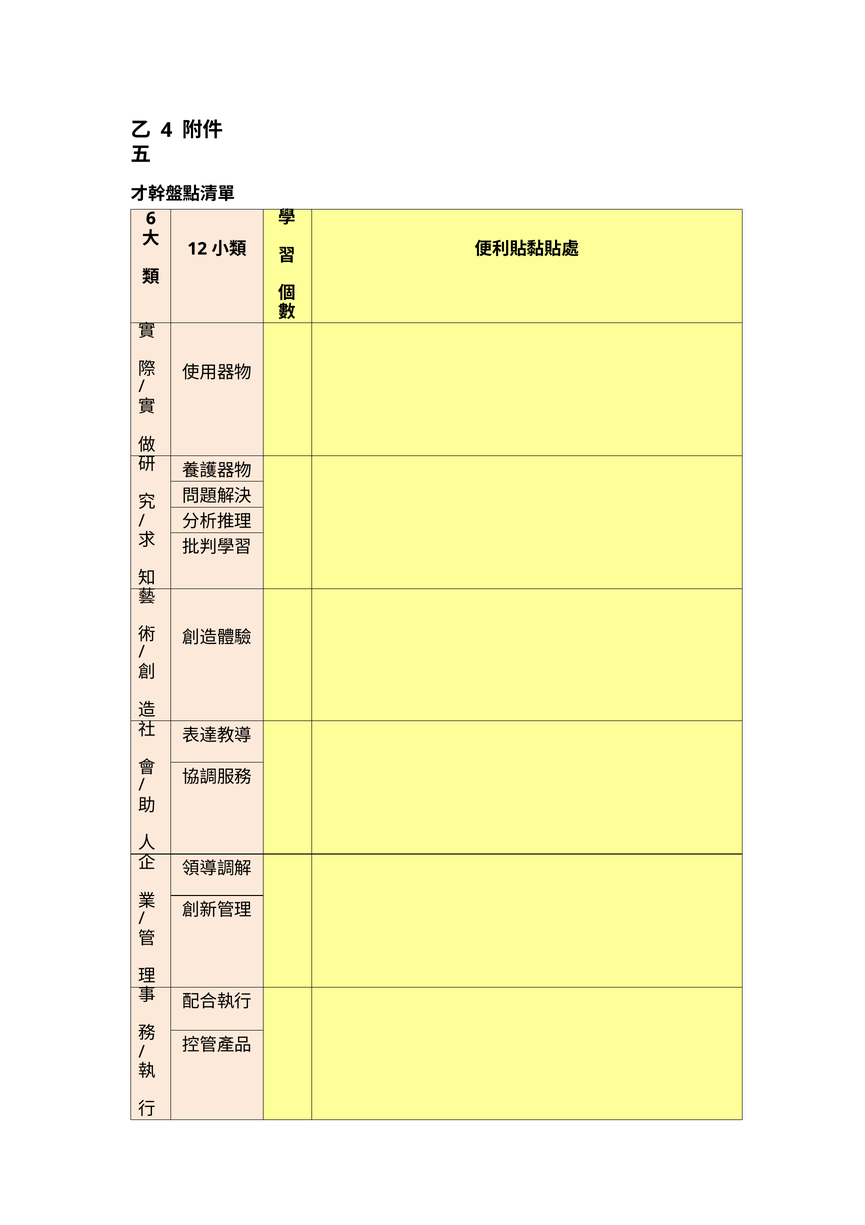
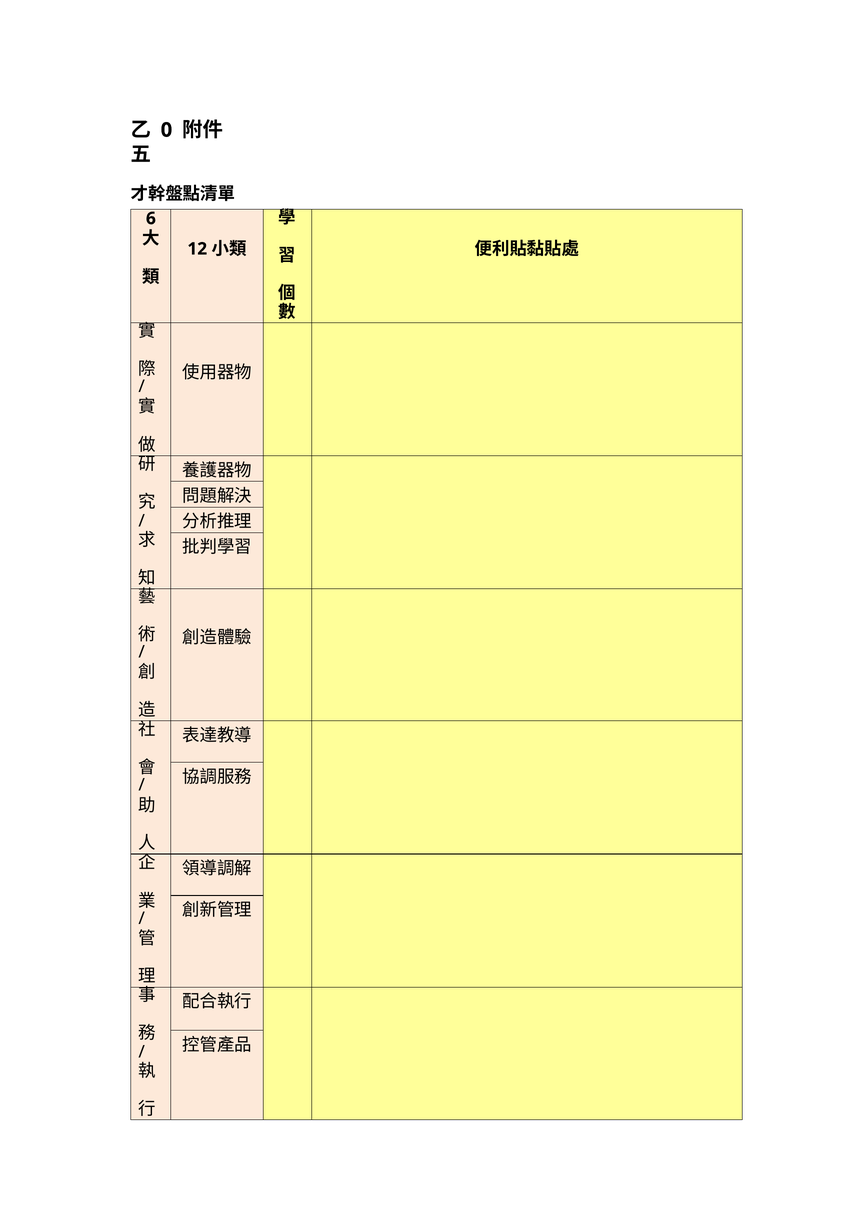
4: 4 -> 0
